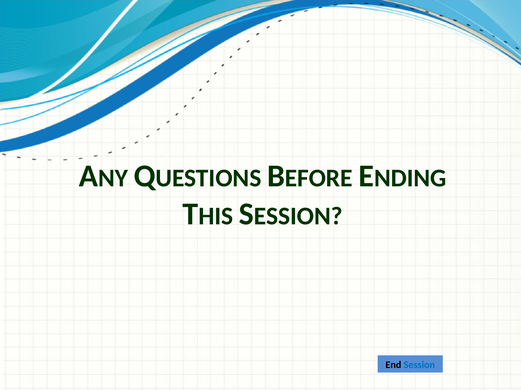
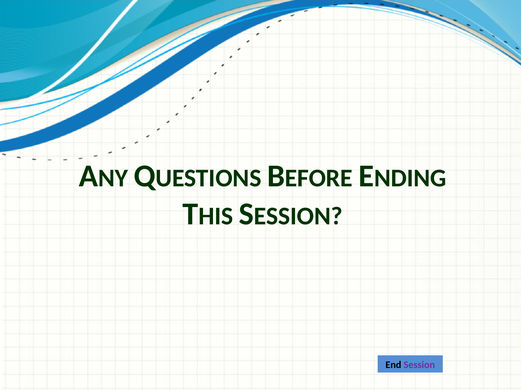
Session colour: blue -> purple
